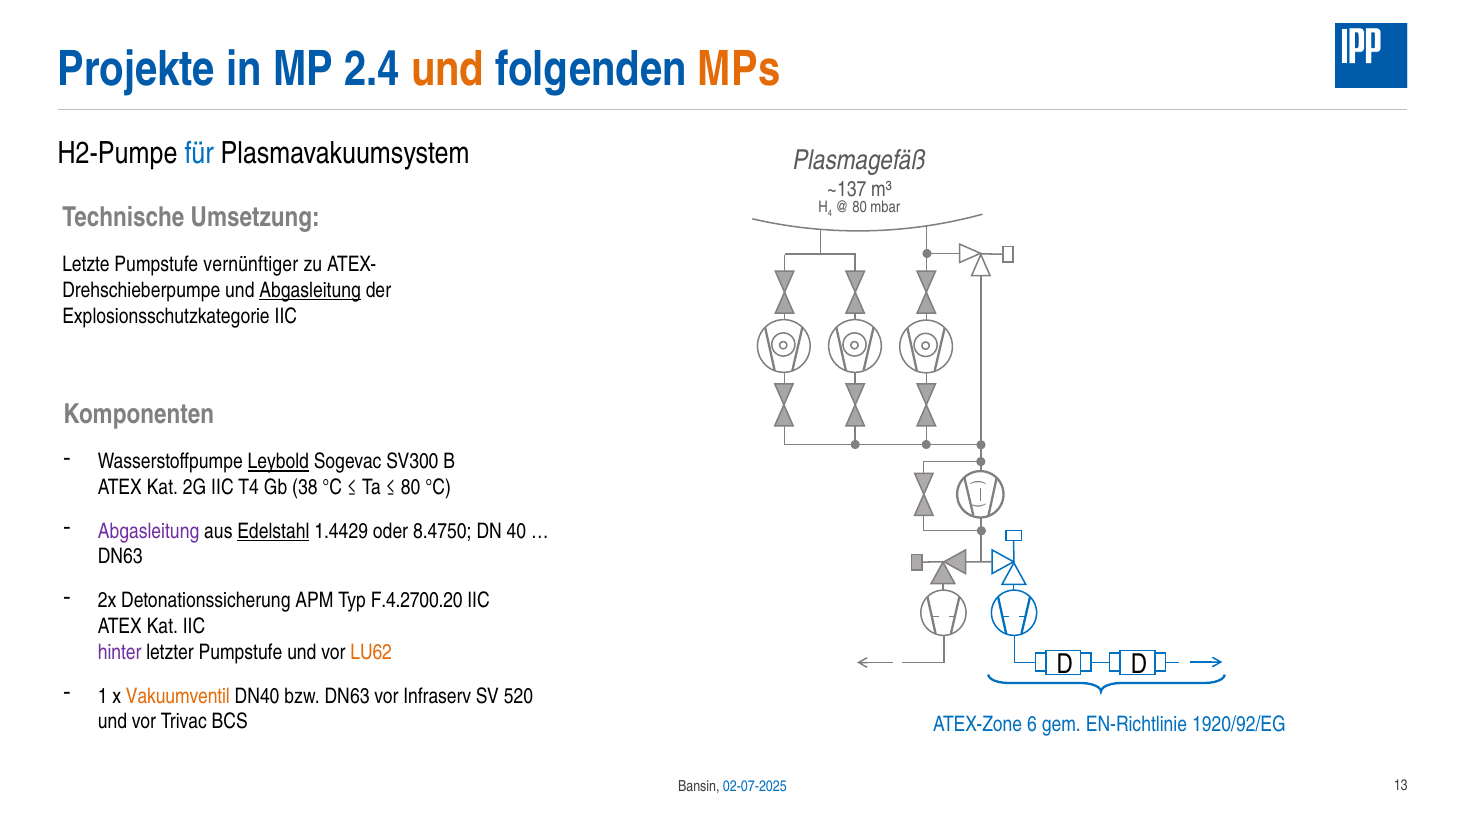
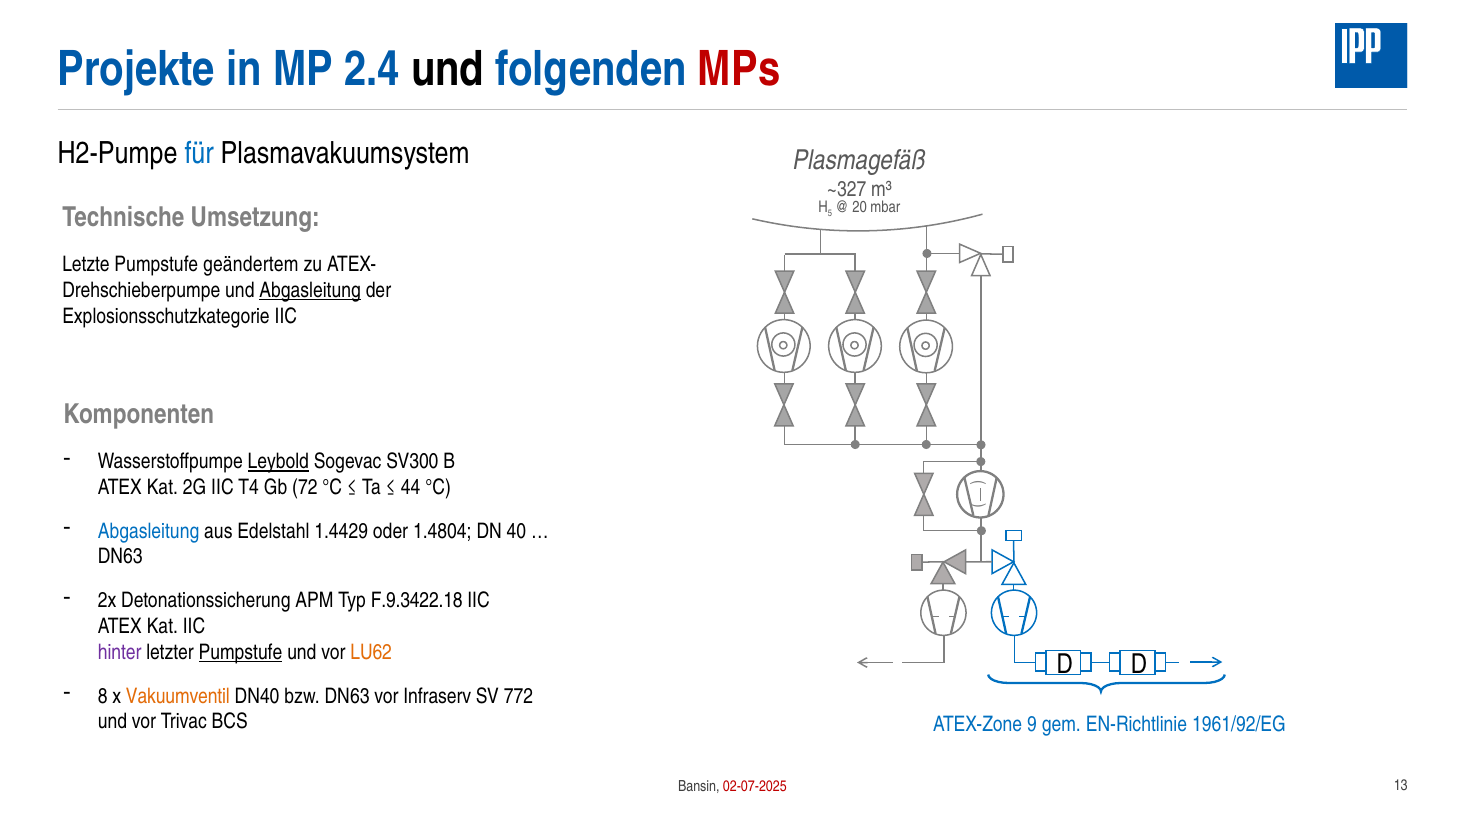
und at (448, 70) colour: orange -> black
MPs colour: orange -> red
~137: ~137 -> ~327
4: 4 -> 5
80 at (860, 207): 80 -> 20
vernünftiger: vernünftiger -> geändertem
38: 38 -> 72
80 at (411, 487): 80 -> 44
Abgasleitung at (149, 531) colour: purple -> blue
Edelstahl underline: present -> none
8.4750: 8.4750 -> 1.4804
F.4.2700.20: F.4.2700.20 -> F.9.3422.18
Pumpstufe at (241, 652) underline: none -> present
1: 1 -> 8
520: 520 -> 772
6: 6 -> 9
1920/92/EG: 1920/92/EG -> 1961/92/EG
02-07-2025 colour: blue -> red
